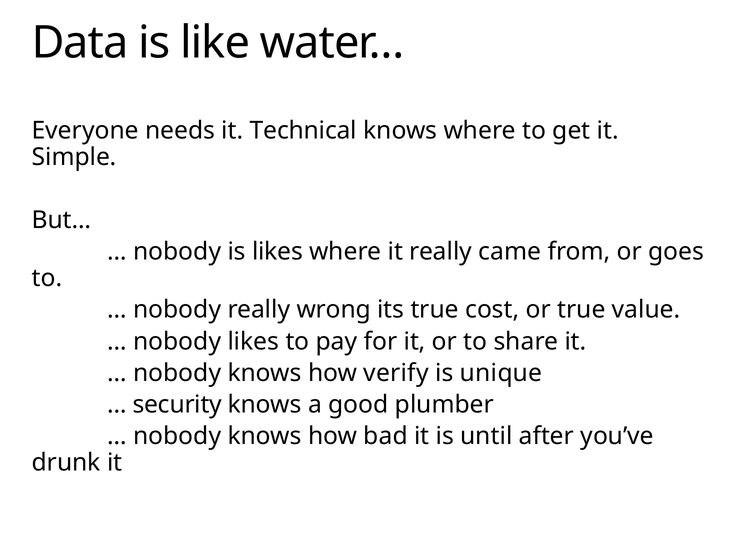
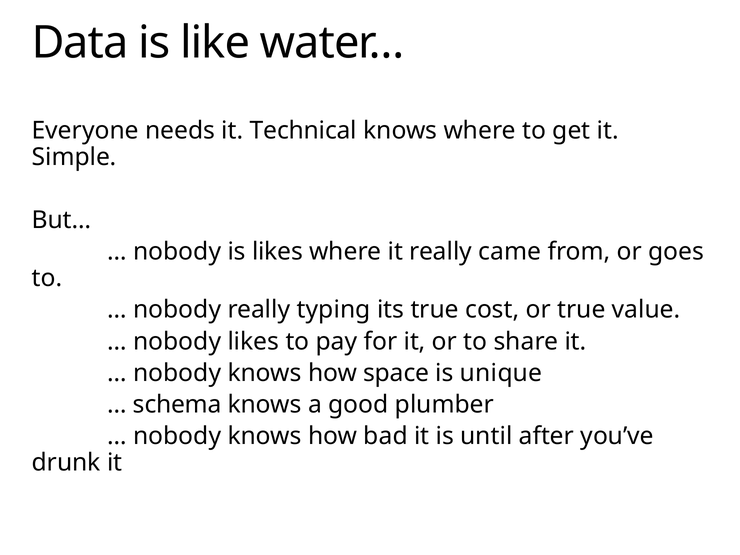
wrong: wrong -> typing
verify: verify -> space
security: security -> schema
